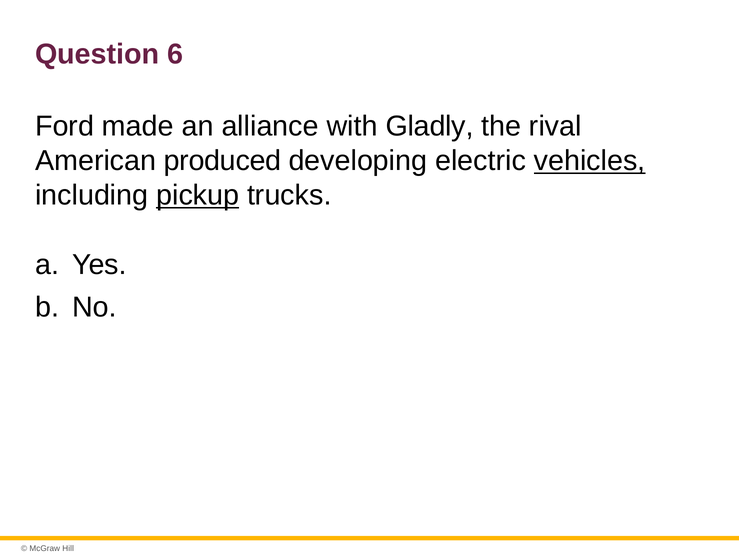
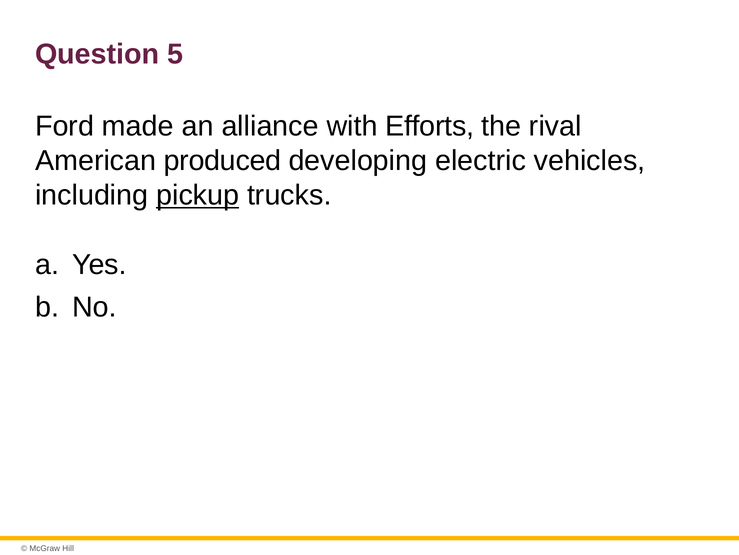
6: 6 -> 5
Gladly: Gladly -> Efforts
vehicles underline: present -> none
